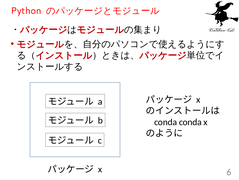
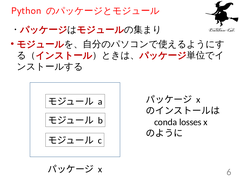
conda conda: conda -> losses
